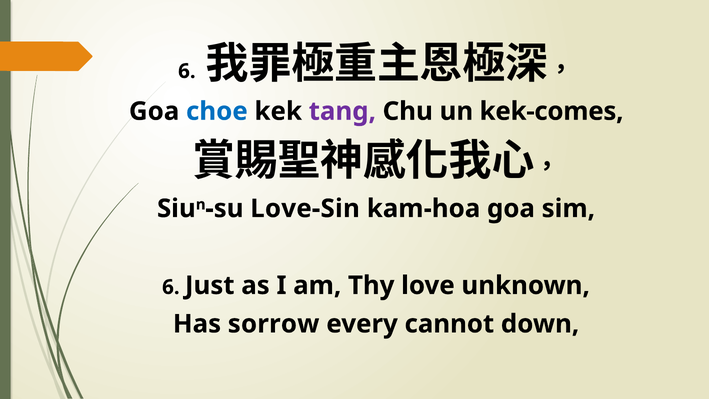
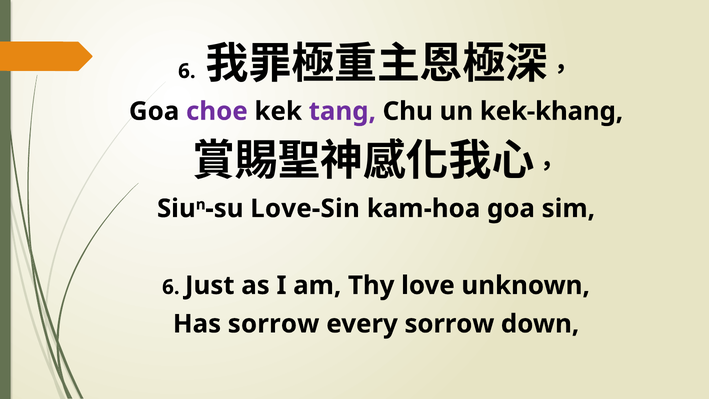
choe colour: blue -> purple
kek-comes: kek-comes -> kek-khang
every cannot: cannot -> sorrow
